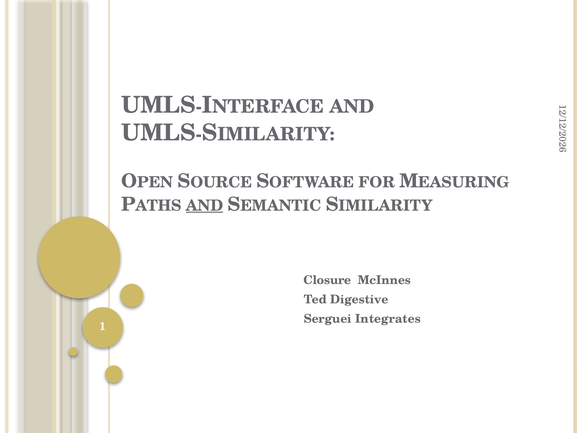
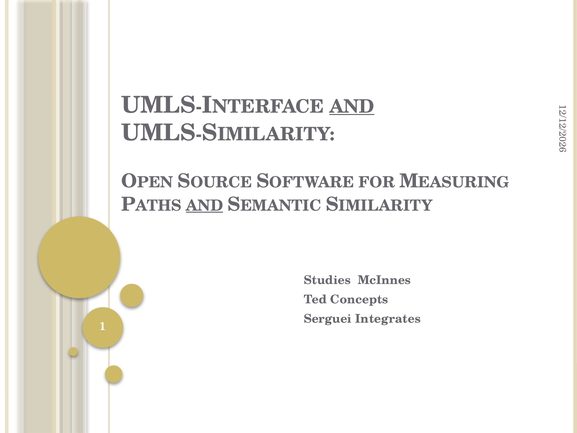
AND at (352, 106) underline: none -> present
Closure: Closure -> Studies
Digestive: Digestive -> Concepts
